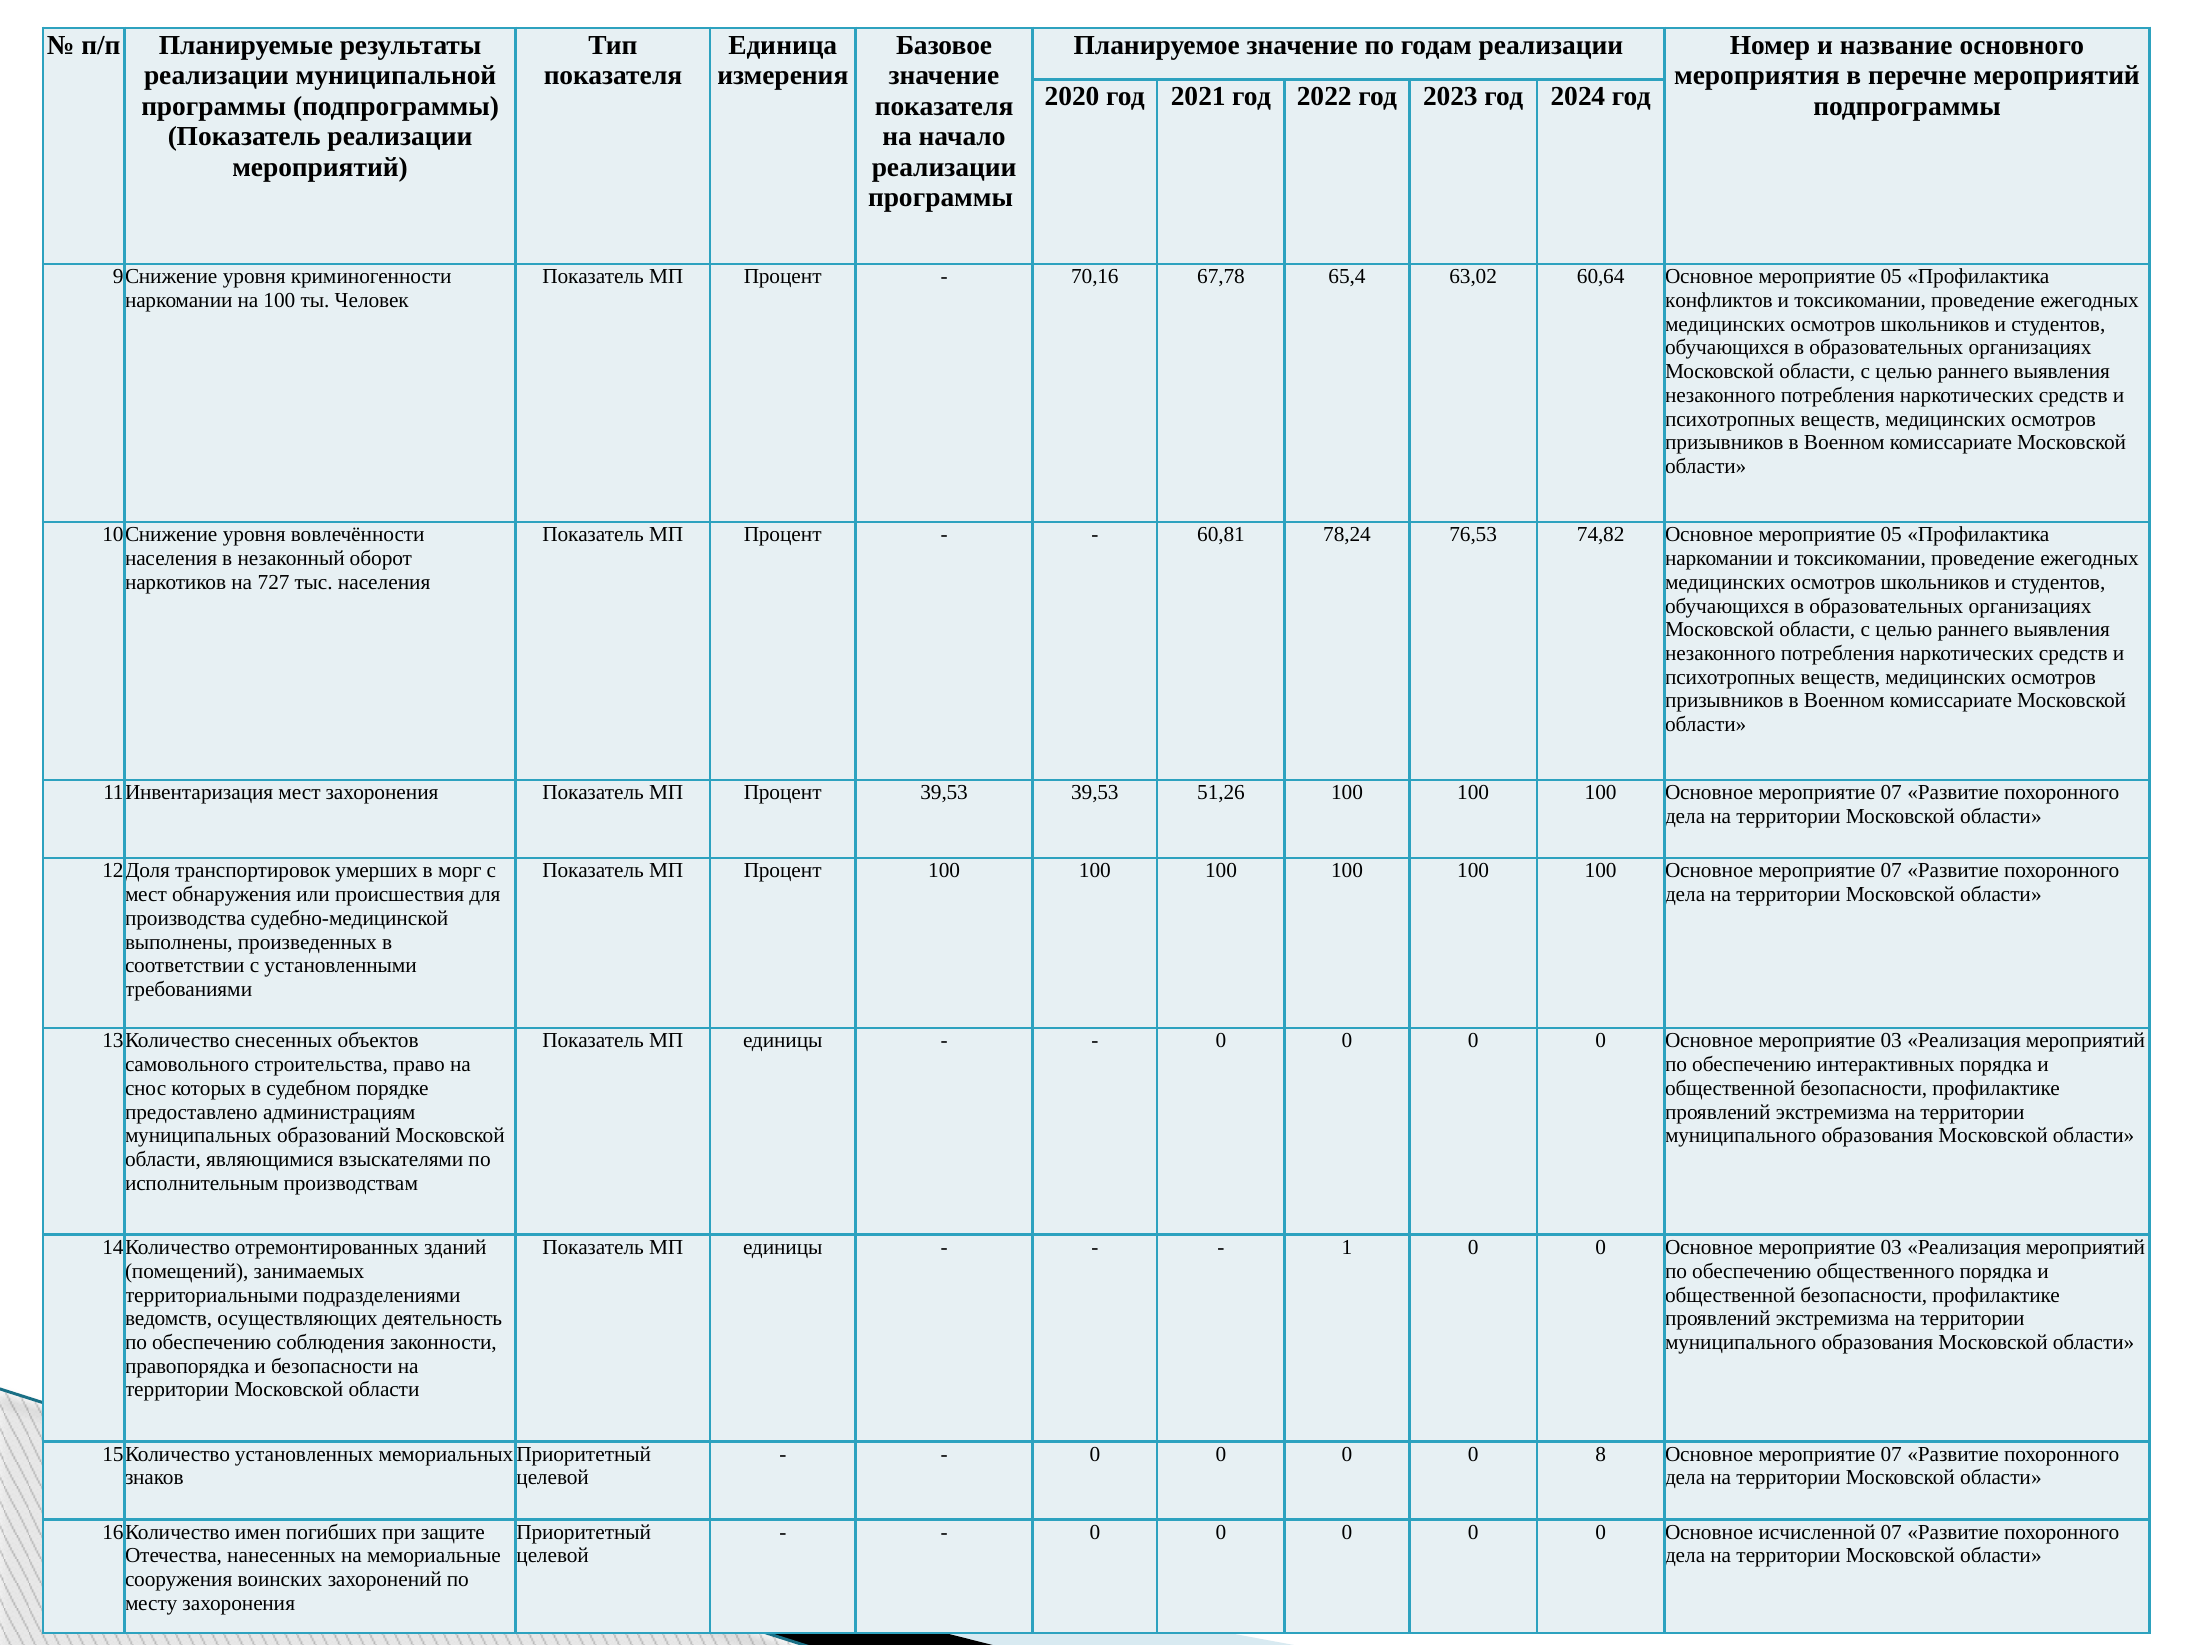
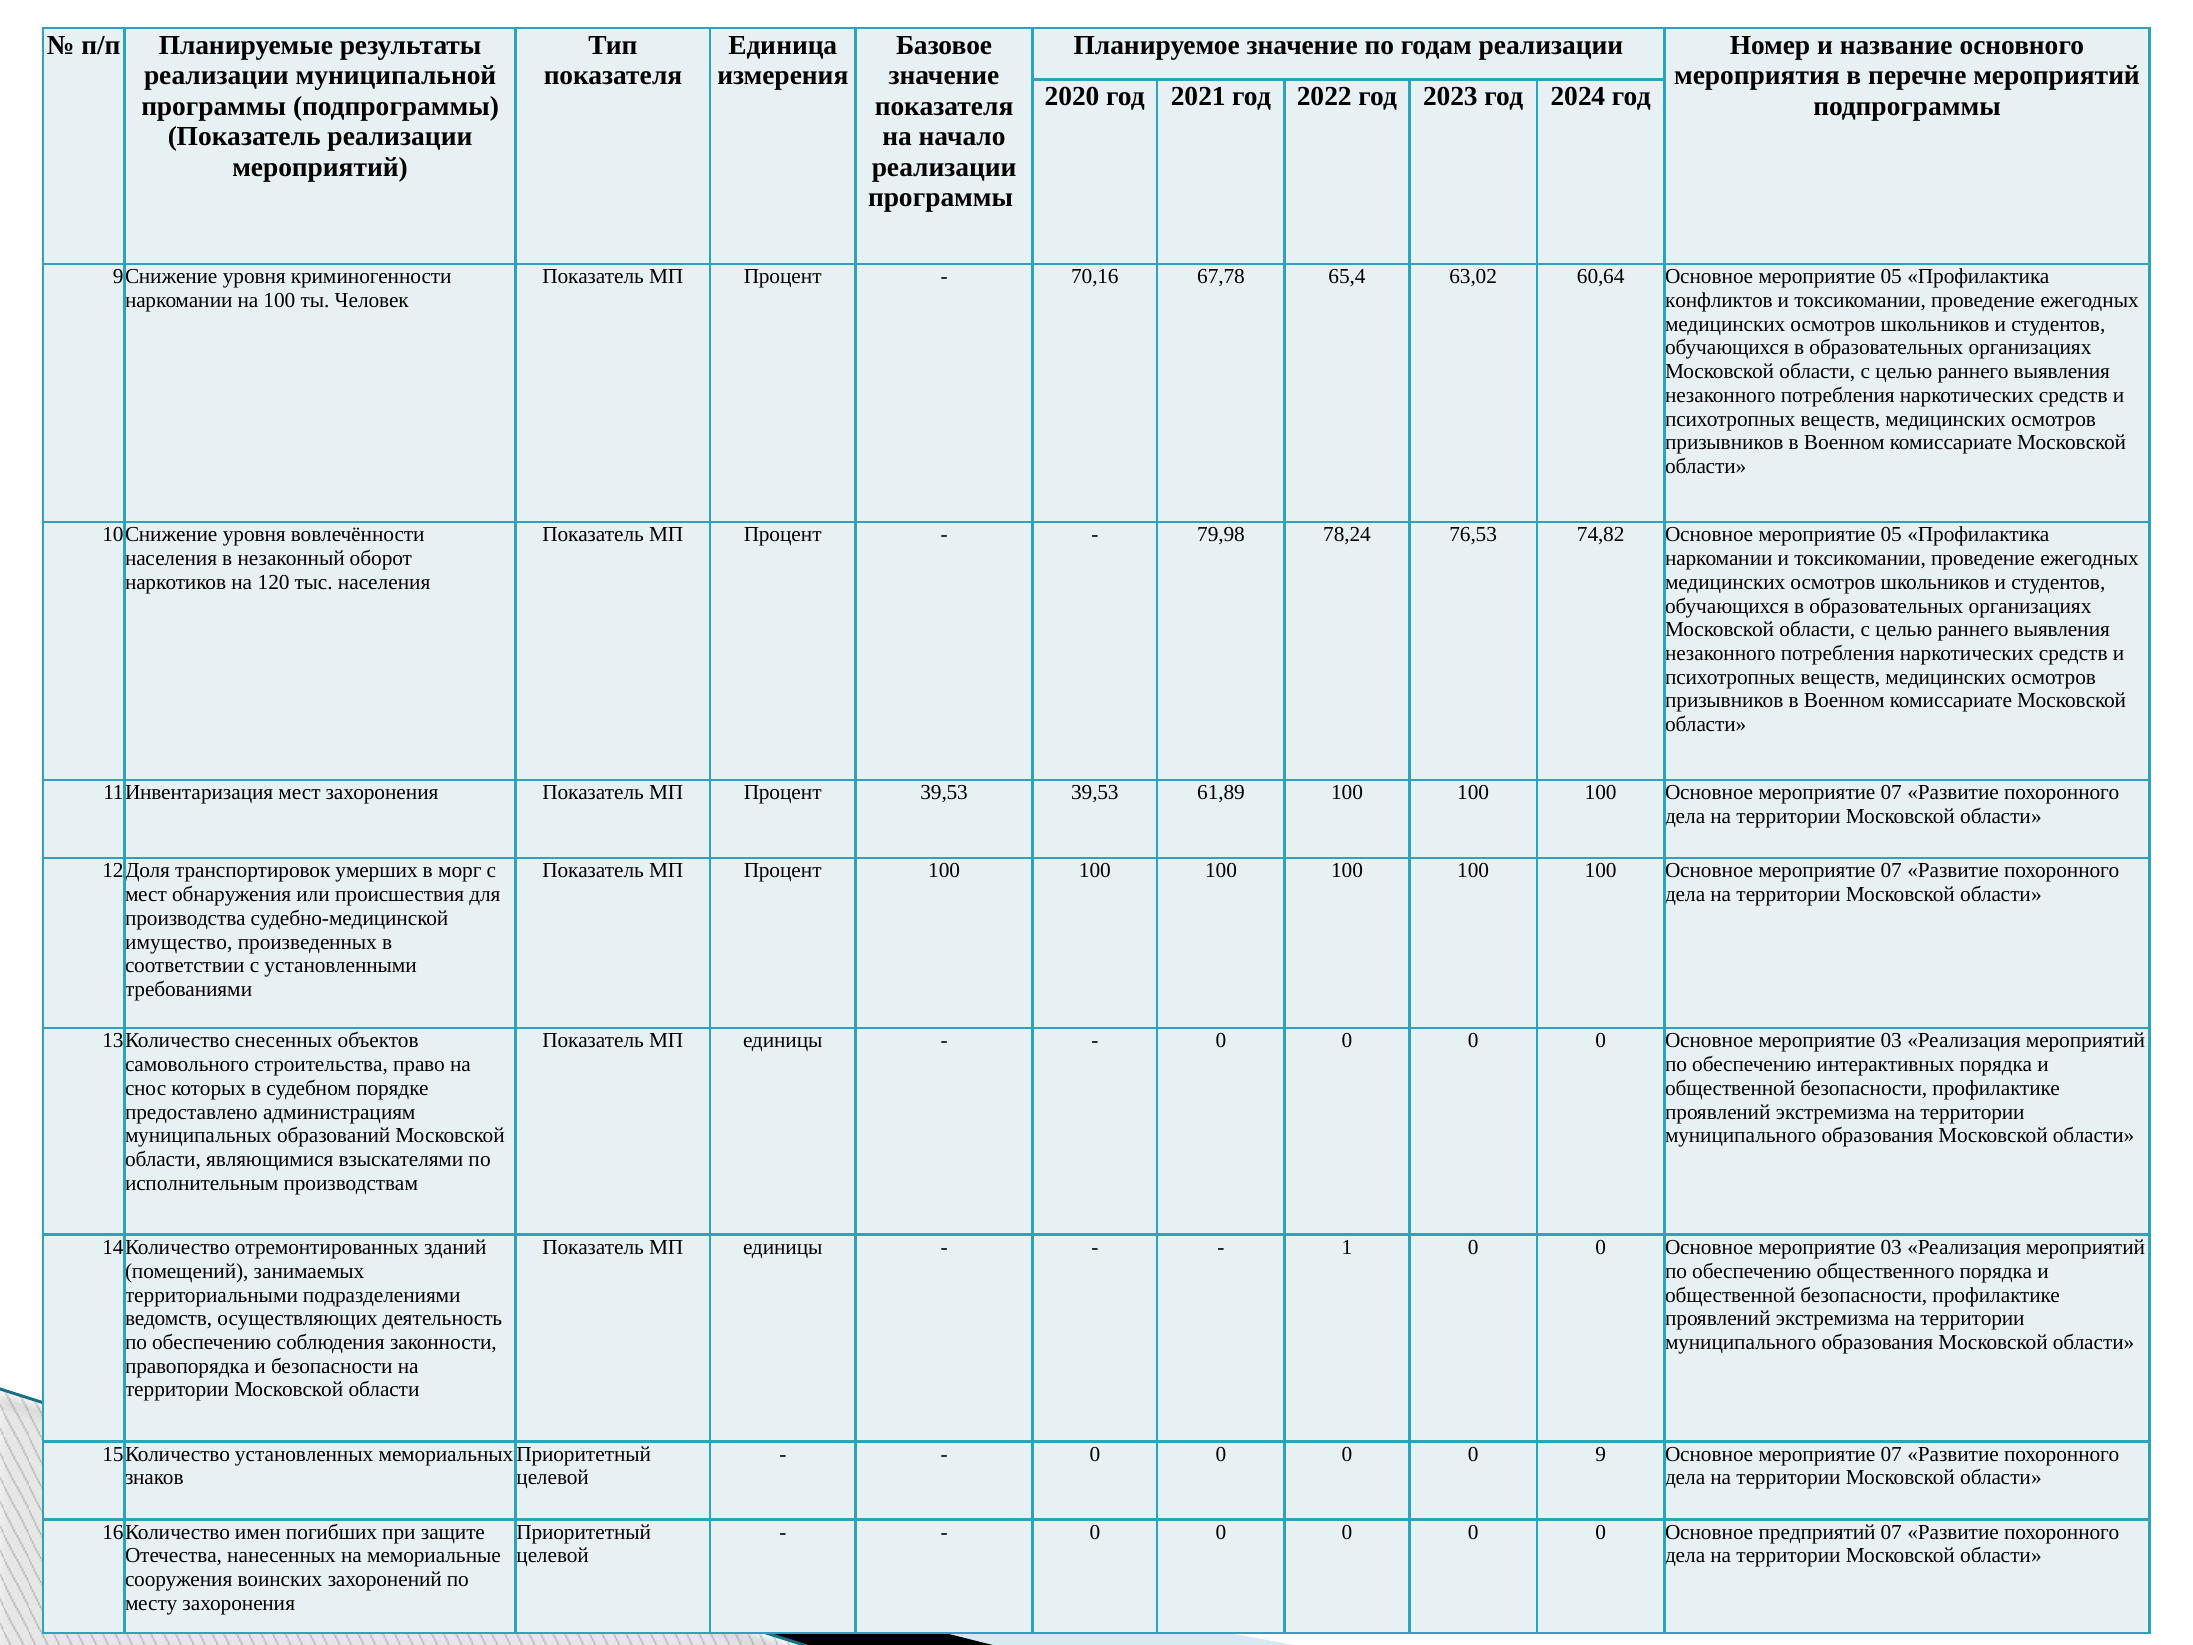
60,81: 60,81 -> 79,98
727: 727 -> 120
51,26: 51,26 -> 61,89
выполнены: выполнены -> имущество
8: 8 -> 9
исчисленной: исчисленной -> предприятий
